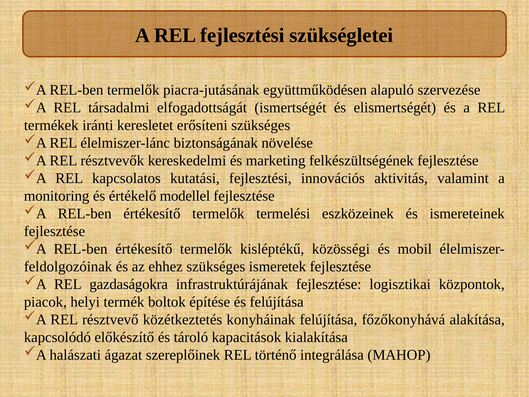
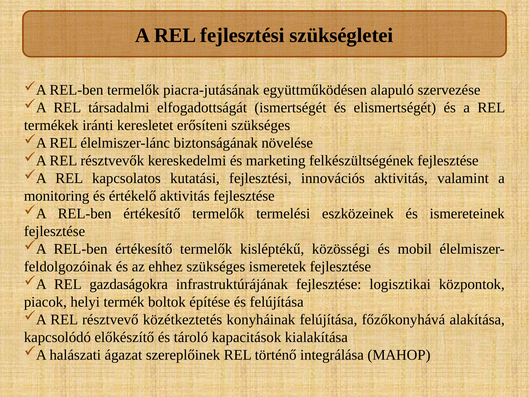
értékelő modellel: modellel -> aktivitás
